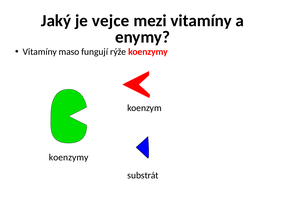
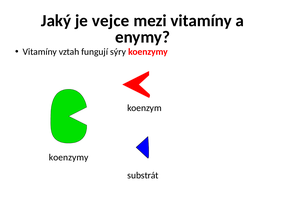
maso: maso -> vztah
rýže: rýže -> sýry
